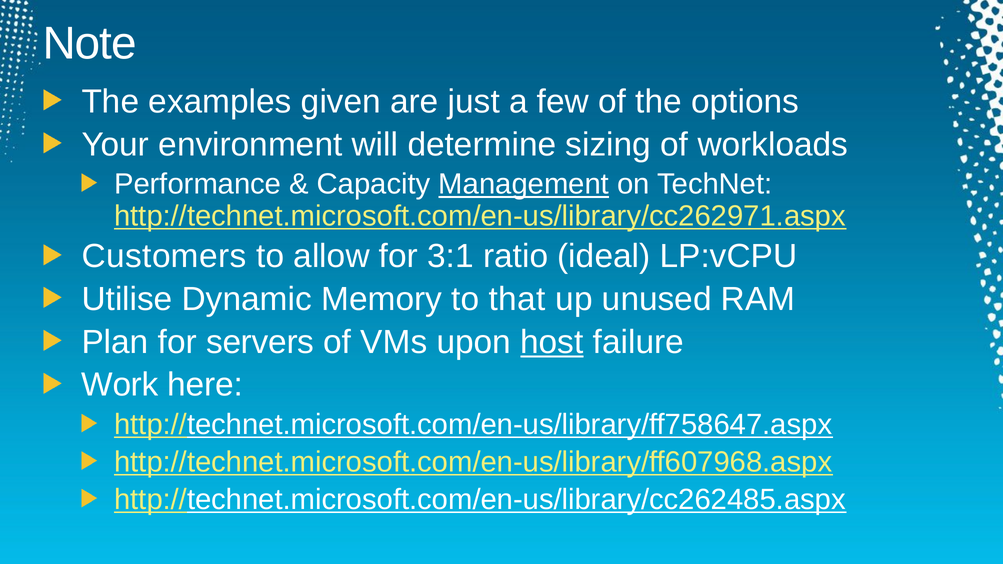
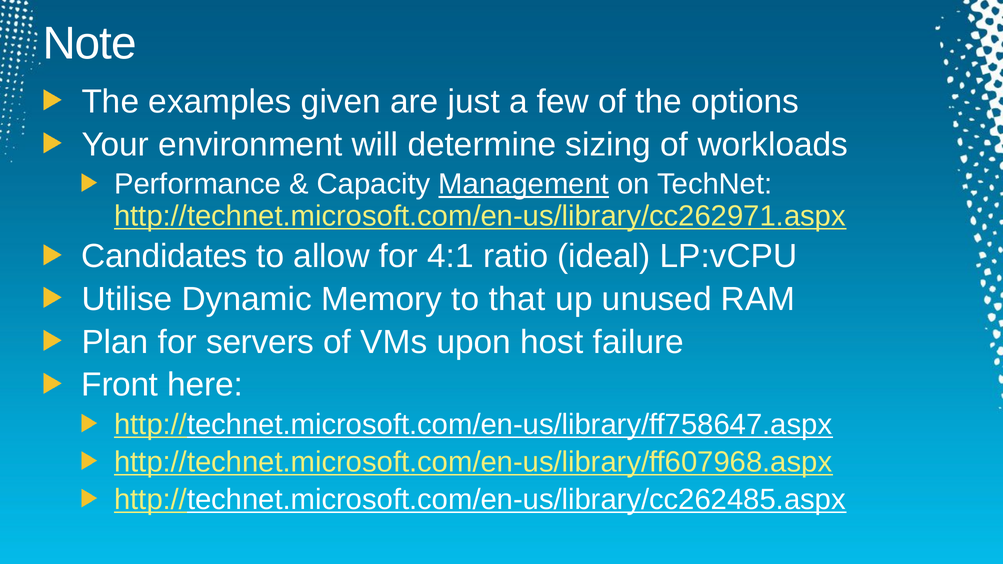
Customers: Customers -> Candidates
3:1: 3:1 -> 4:1
host underline: present -> none
Work: Work -> Front
